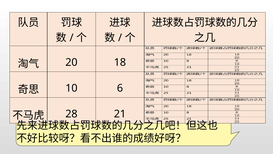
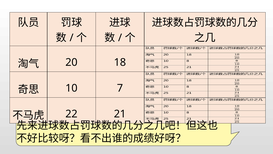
6: 6 -> 7
28: 28 -> 22
